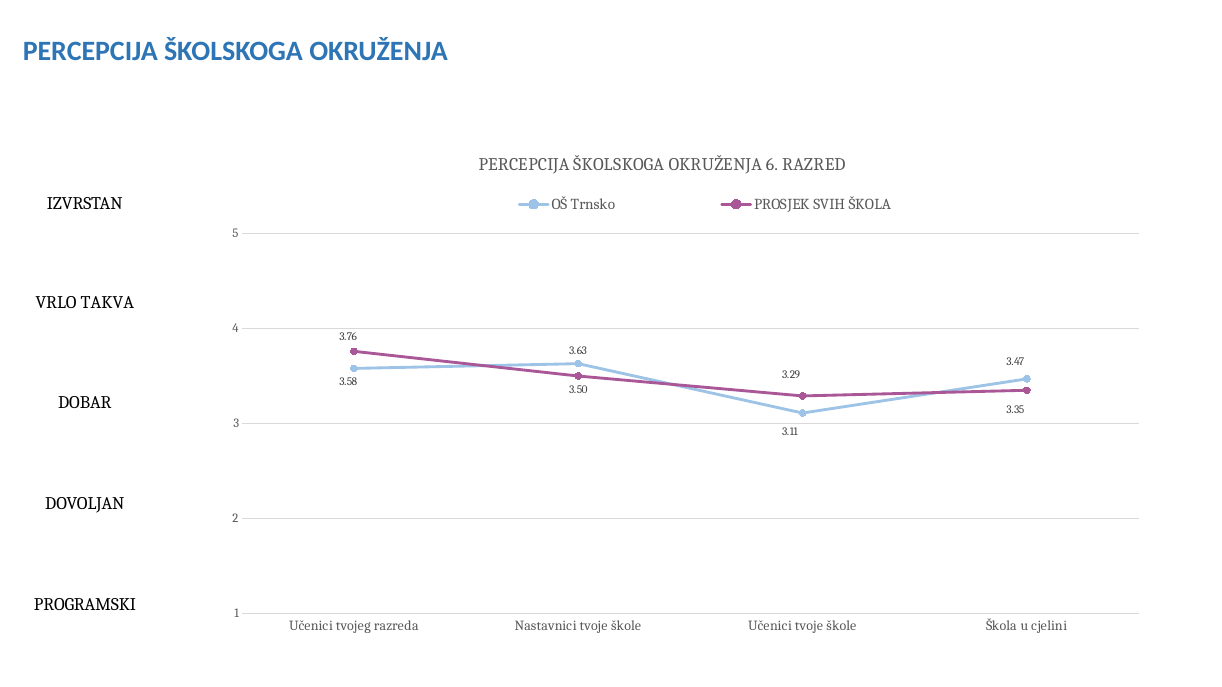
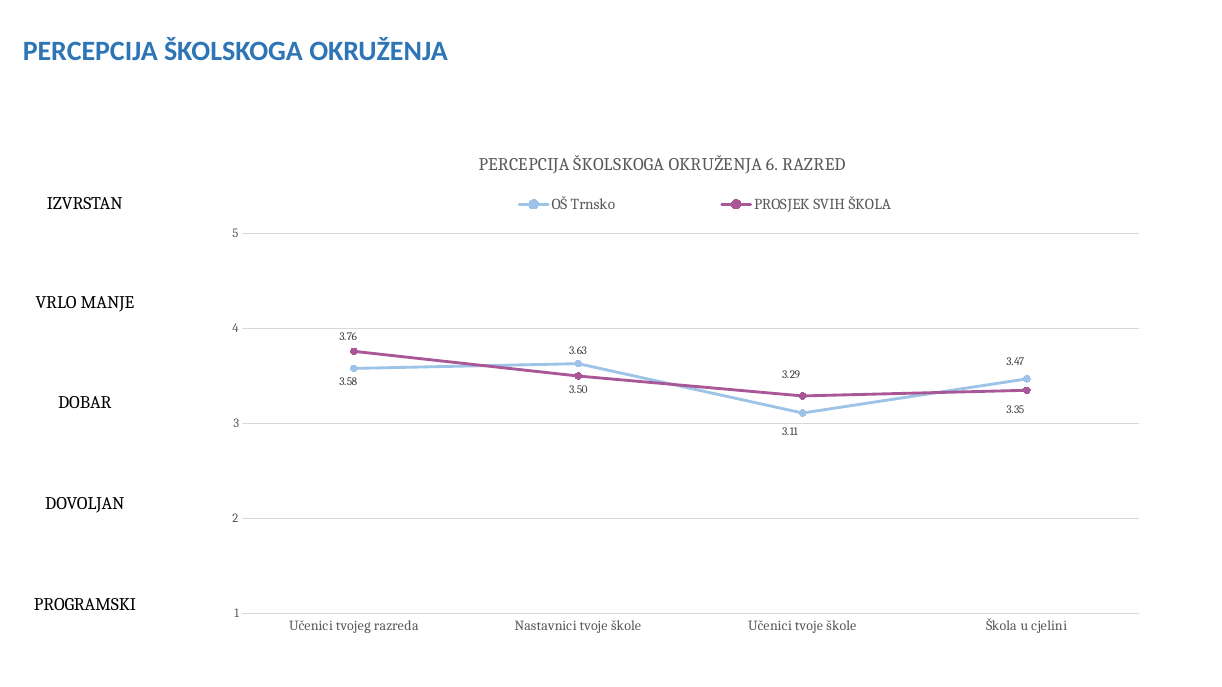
TAKVA: TAKVA -> MANJE
